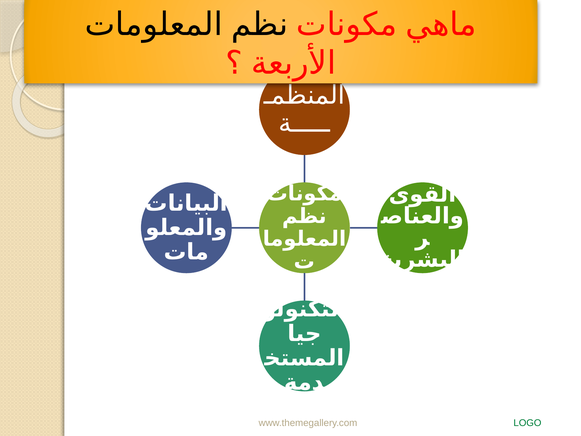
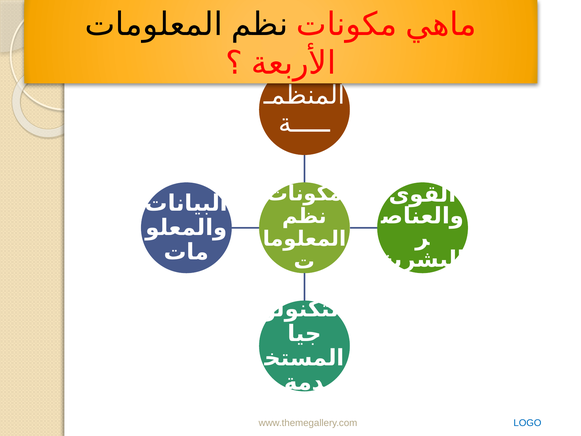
LOGO colour: green -> blue
